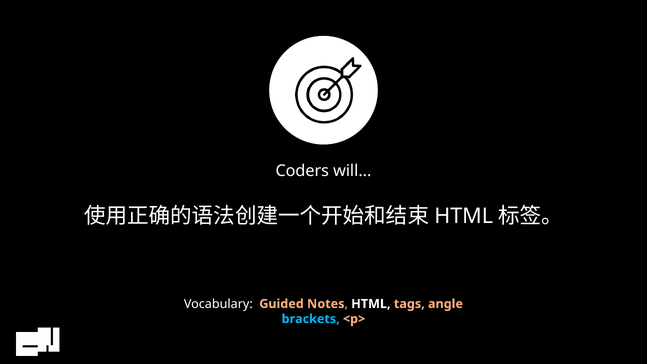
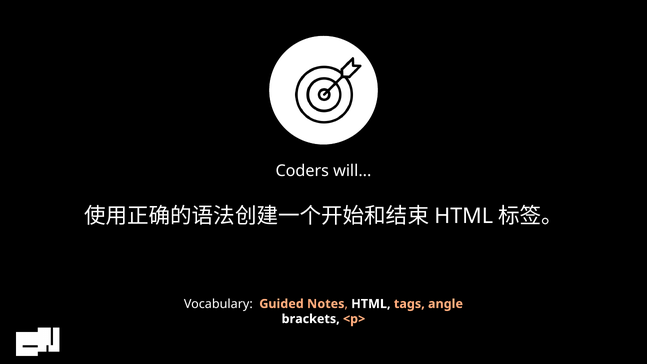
brackets colour: light blue -> white
